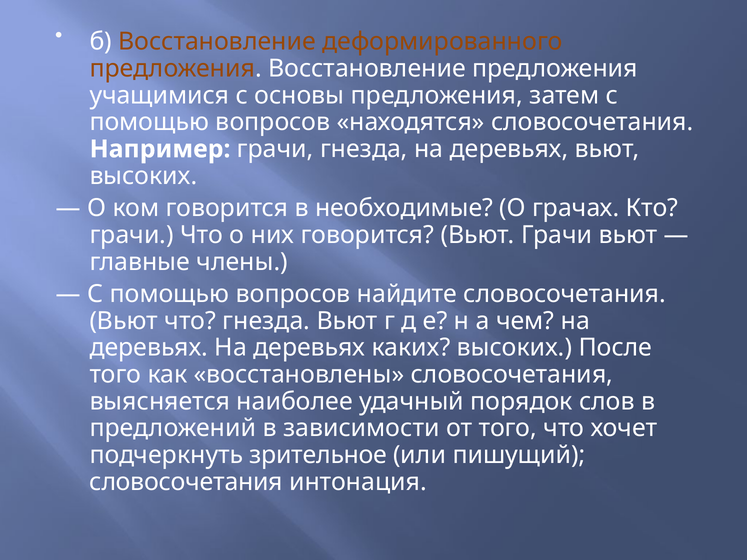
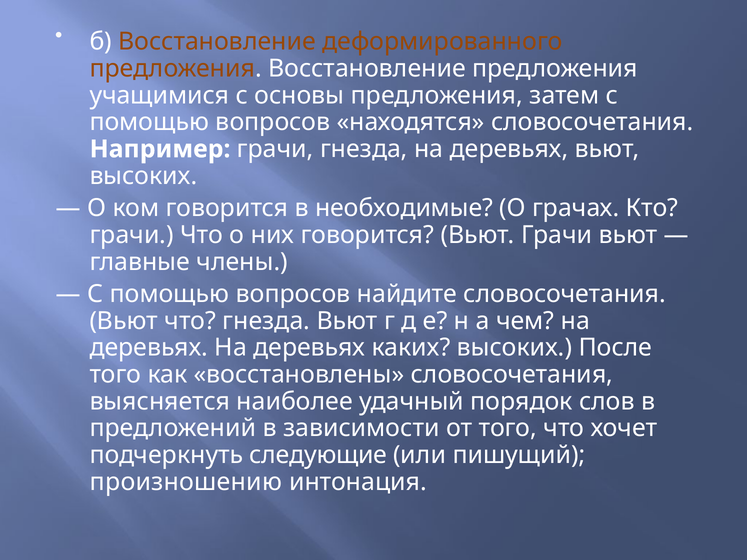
зрительное: зрительное -> следующие
словосочетания at (186, 482): словосочетания -> произношению
